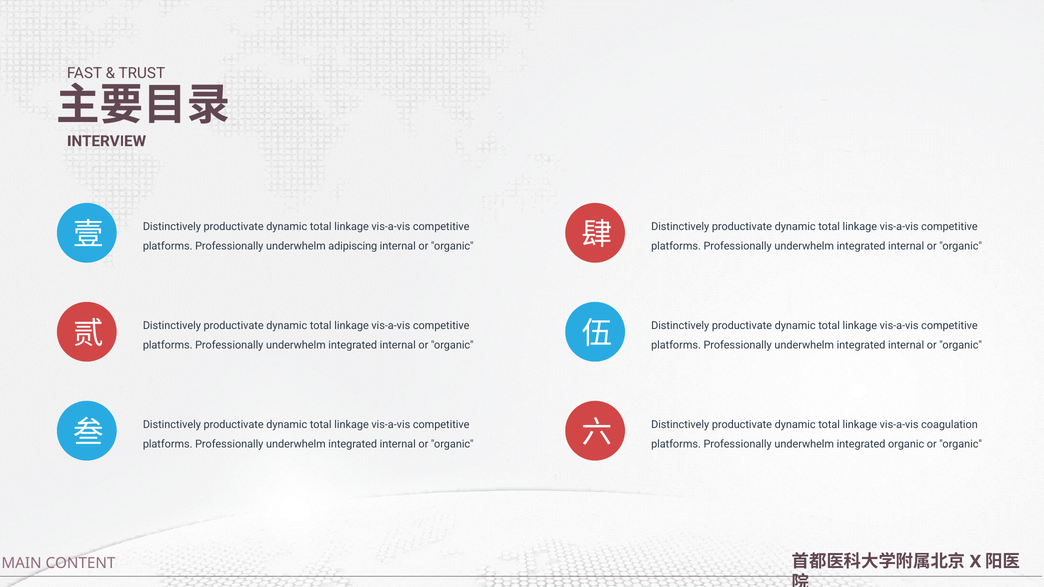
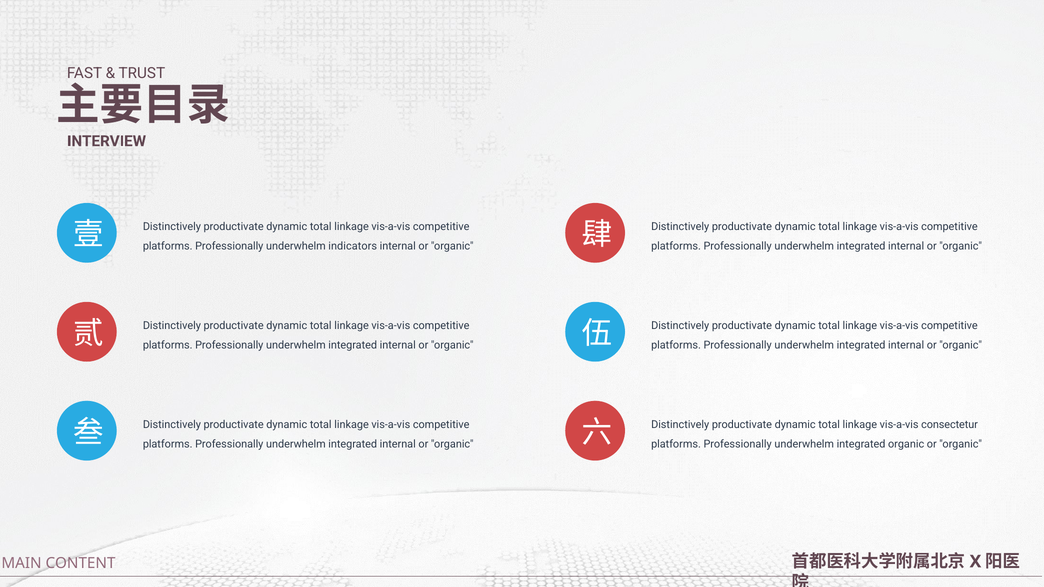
adipiscing: adipiscing -> indicators
coagulation: coagulation -> consectetur
